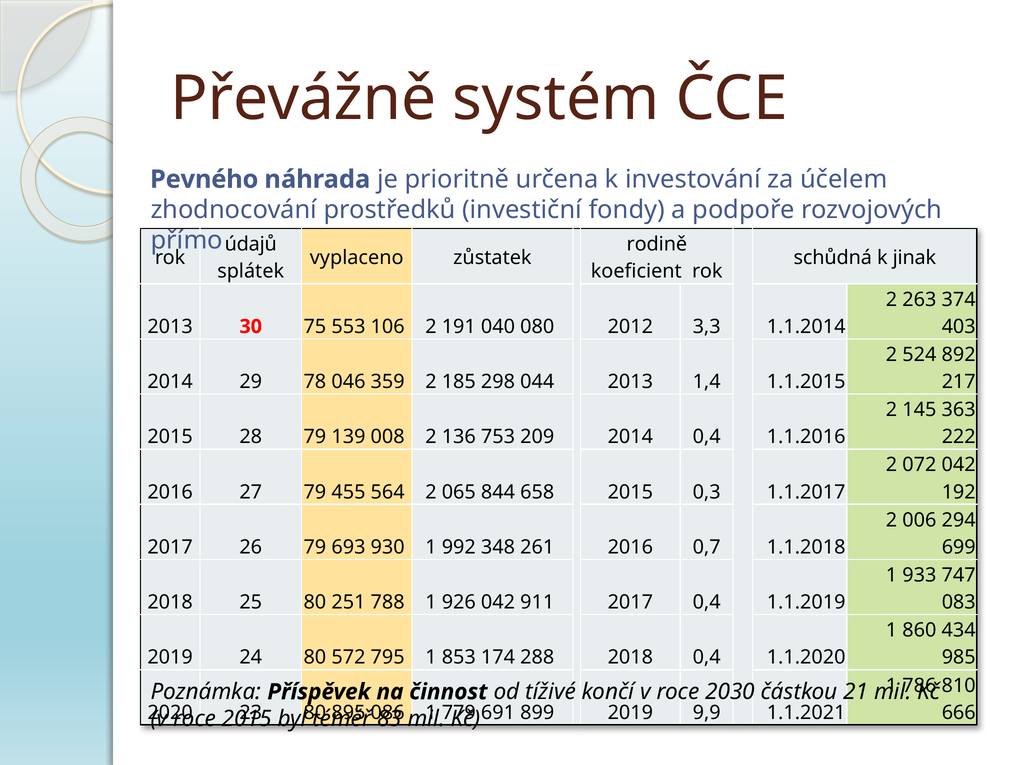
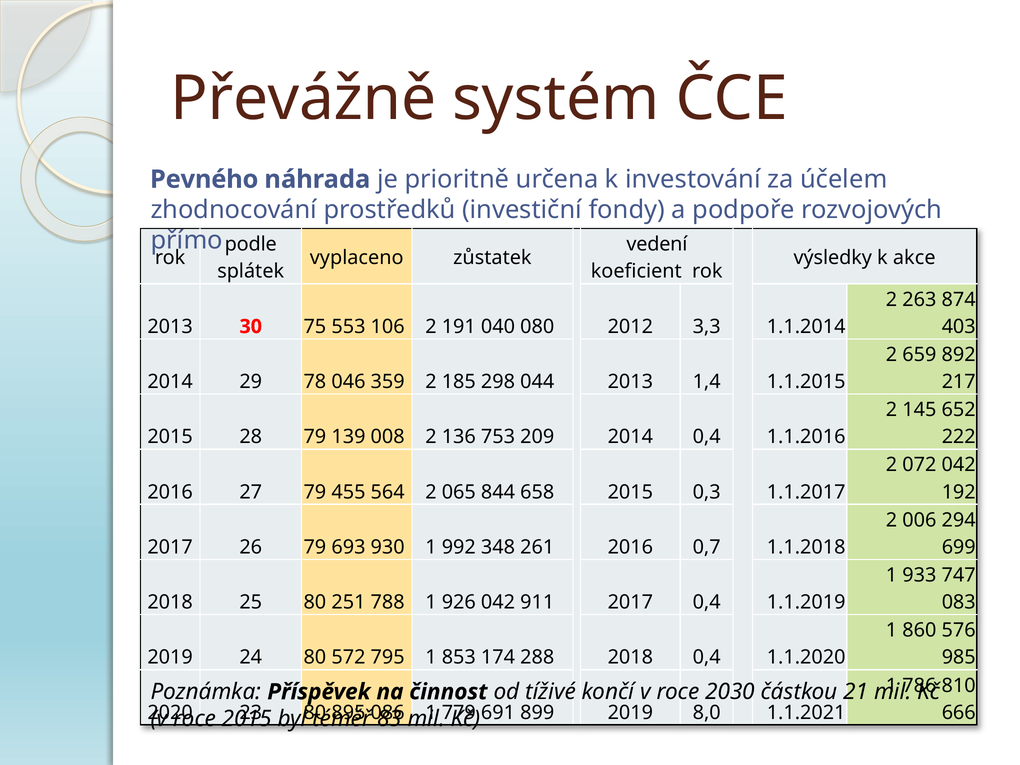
údajů: údajů -> podle
rodině: rodině -> vedení
schůdná: schůdná -> výsledky
jinak: jinak -> akce
374: 374 -> 874
524: 524 -> 659
363: 363 -> 652
434: 434 -> 576
9,9: 9,9 -> 8,0
